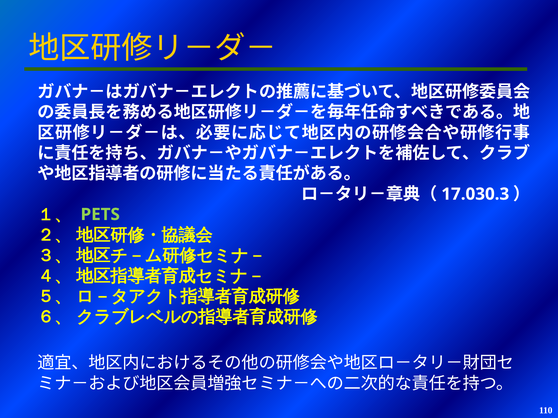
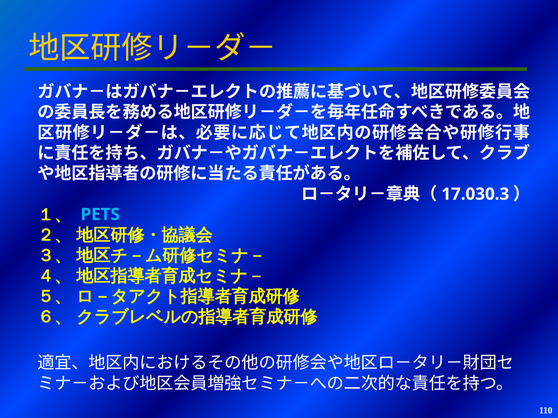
PETS colour: light green -> light blue
